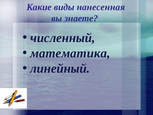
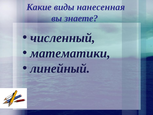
математика: математика -> математики
